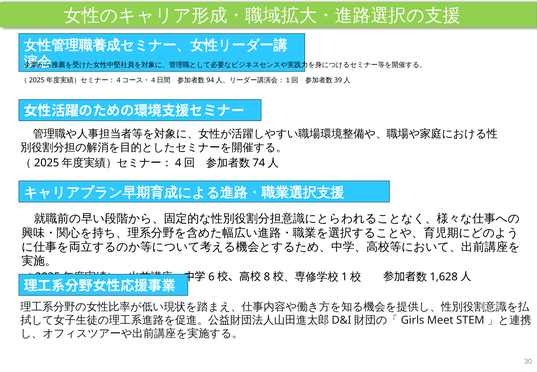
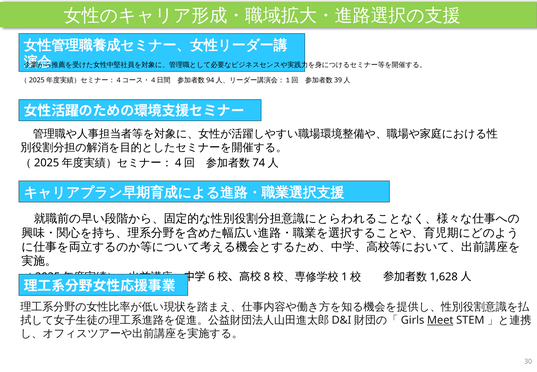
Meet underline: none -> present
